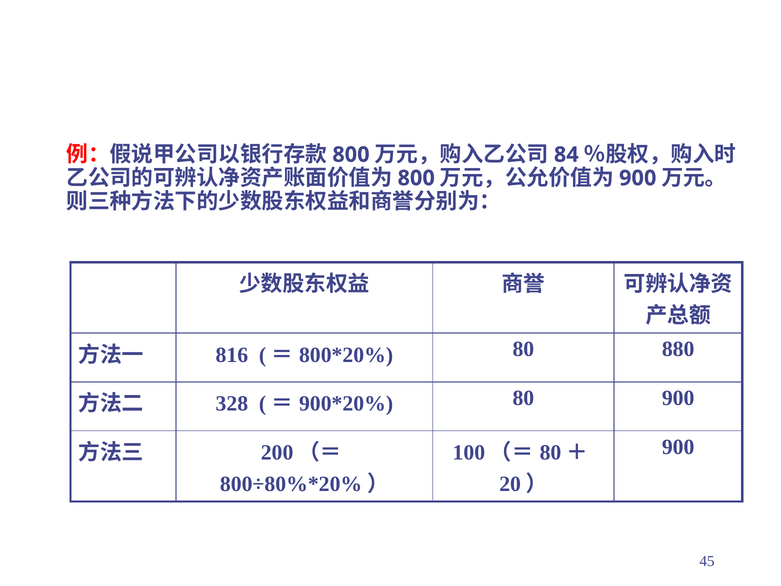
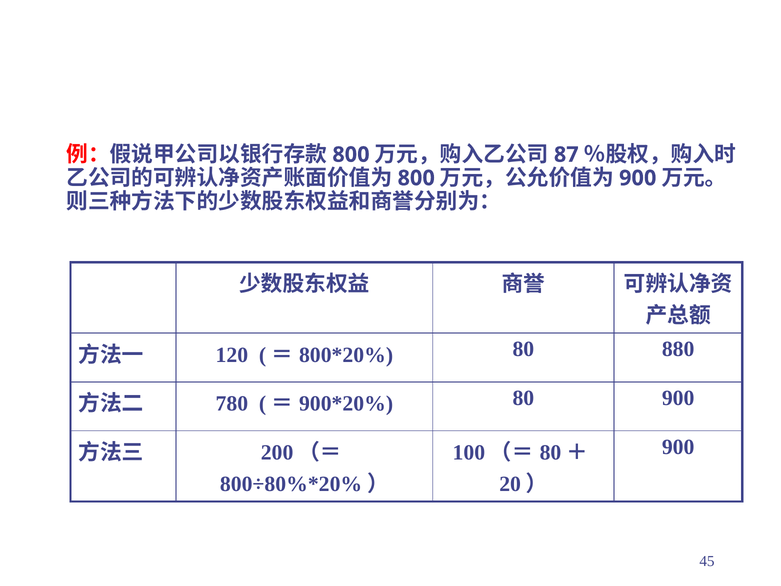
84: 84 -> 87
816: 816 -> 120
328: 328 -> 780
